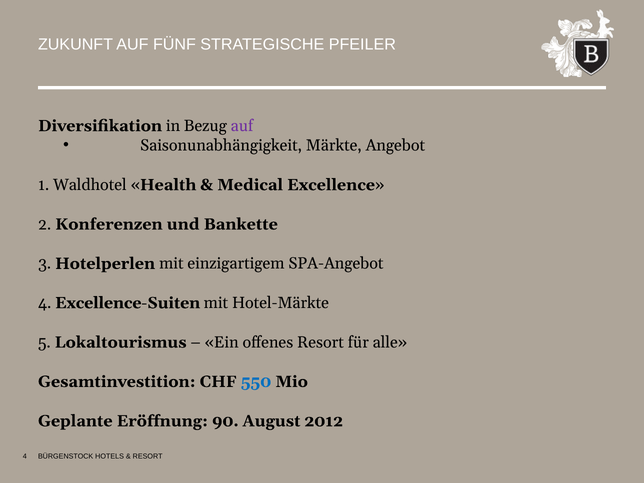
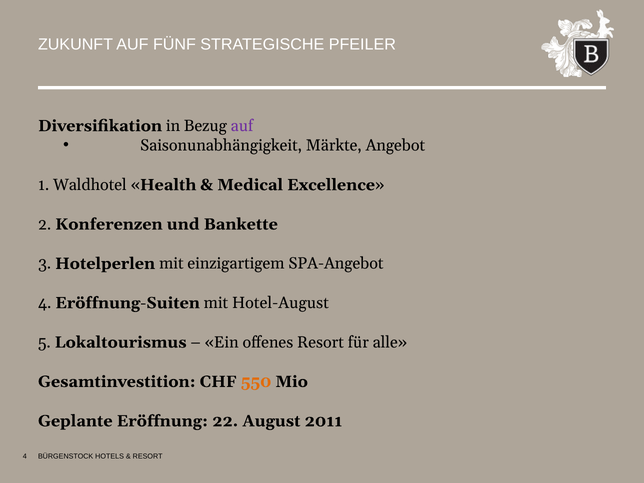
Excellence-Suiten: Excellence-Suiten -> Eröffnung-Suiten
Hotel-Märkte: Hotel-Märkte -> Hotel-August
550 colour: blue -> orange
90: 90 -> 22
2012: 2012 -> 2011
